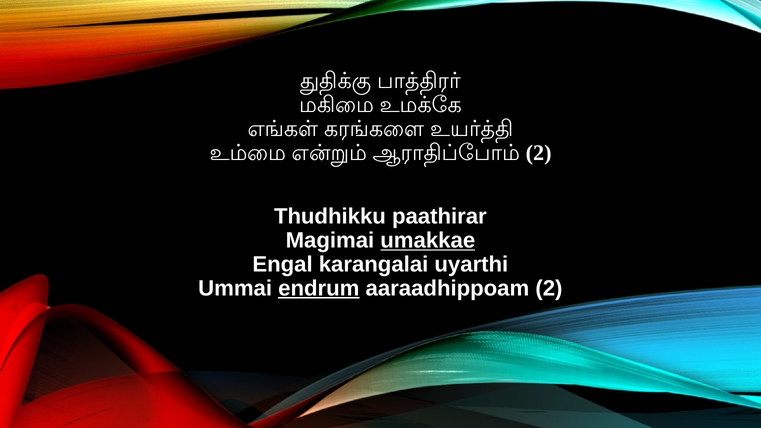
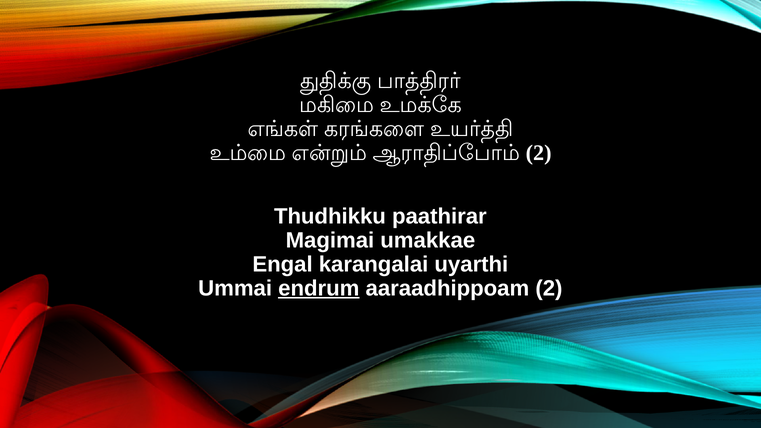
umakkae underline: present -> none
